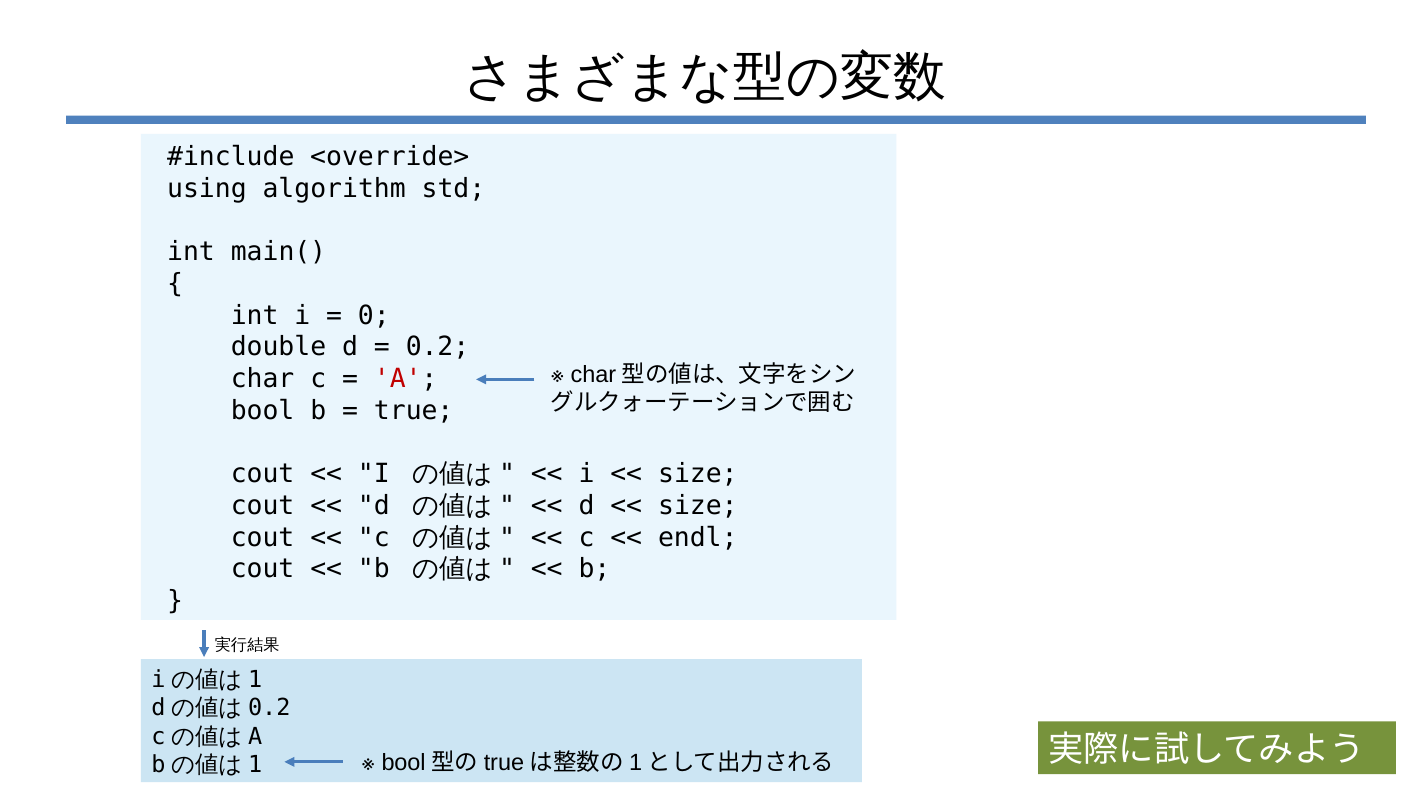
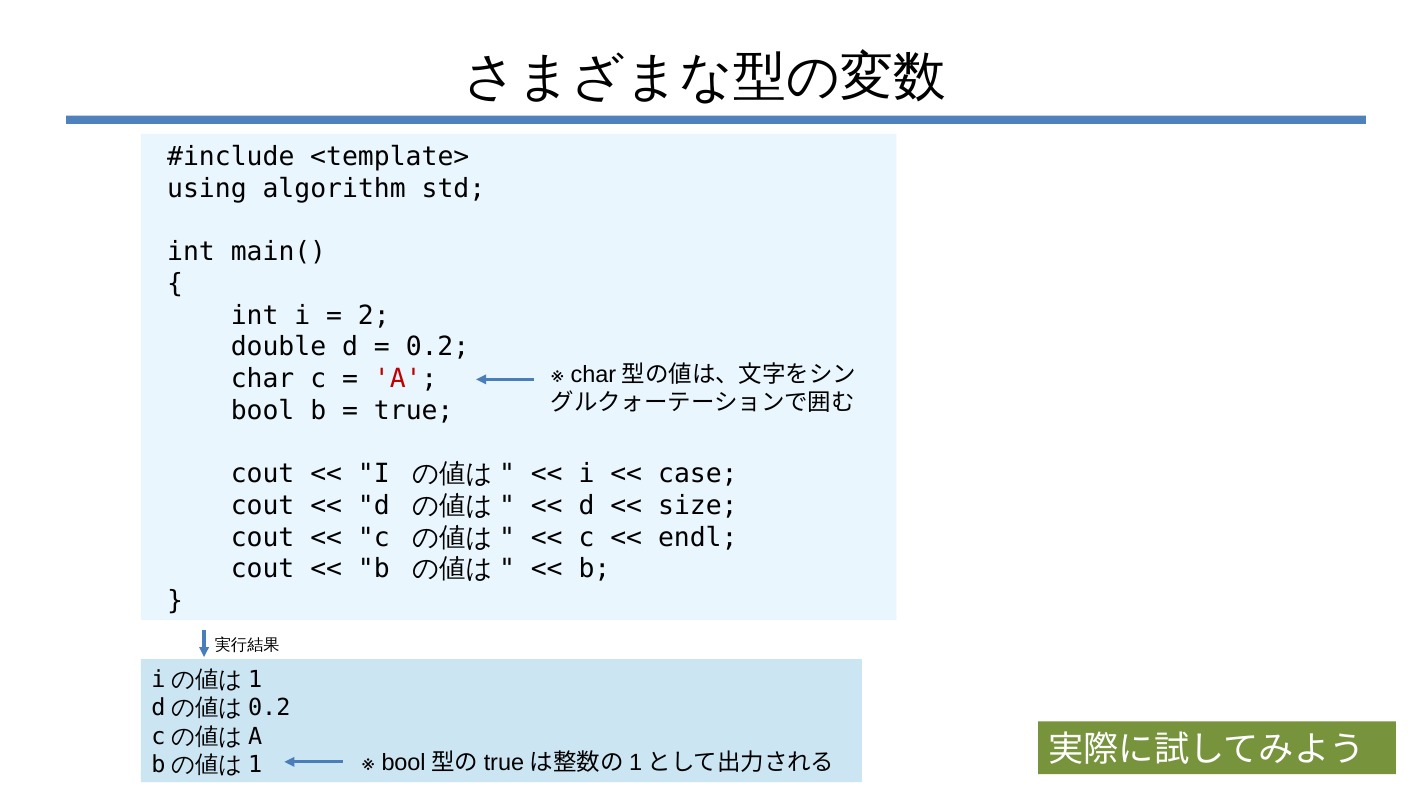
<override>: <override> -> <template>
0: 0 -> 2
size at (698, 474): size -> case
